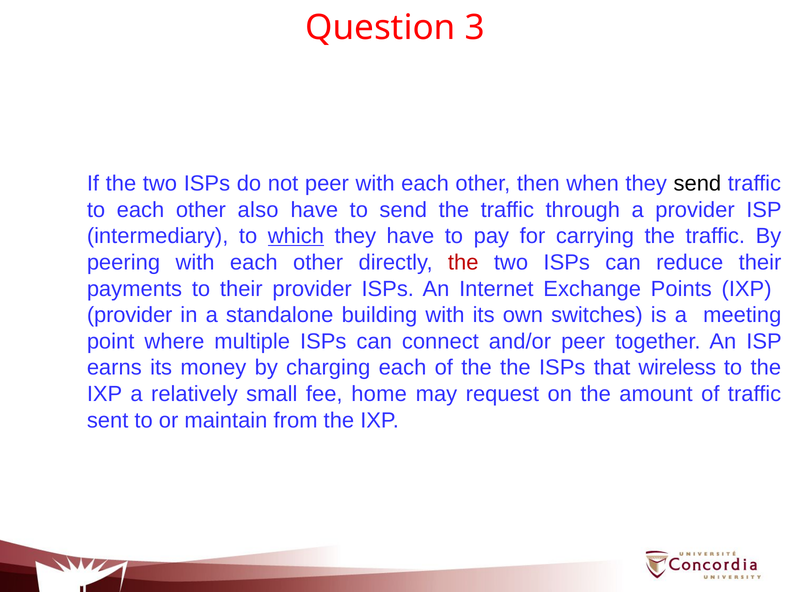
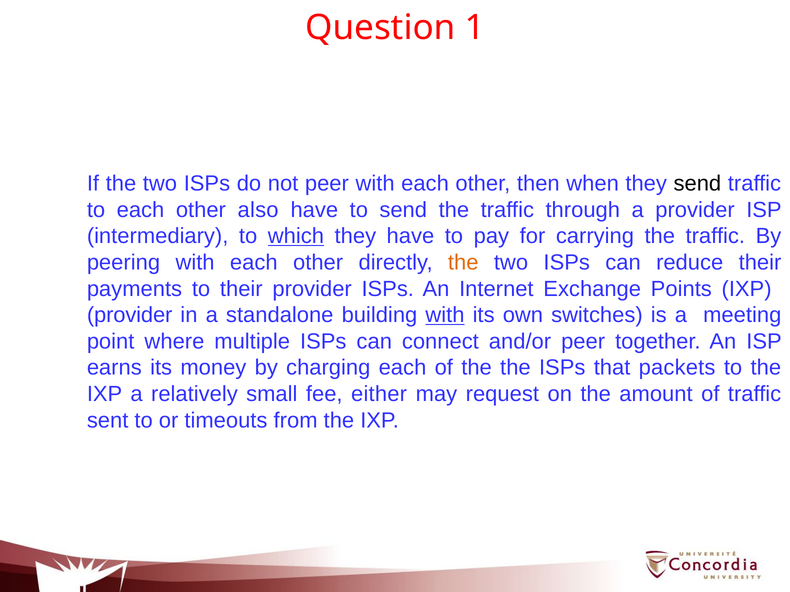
3: 3 -> 1
the at (463, 263) colour: red -> orange
with at (445, 315) underline: none -> present
wireless: wireless -> packets
home: home -> either
maintain: maintain -> timeouts
